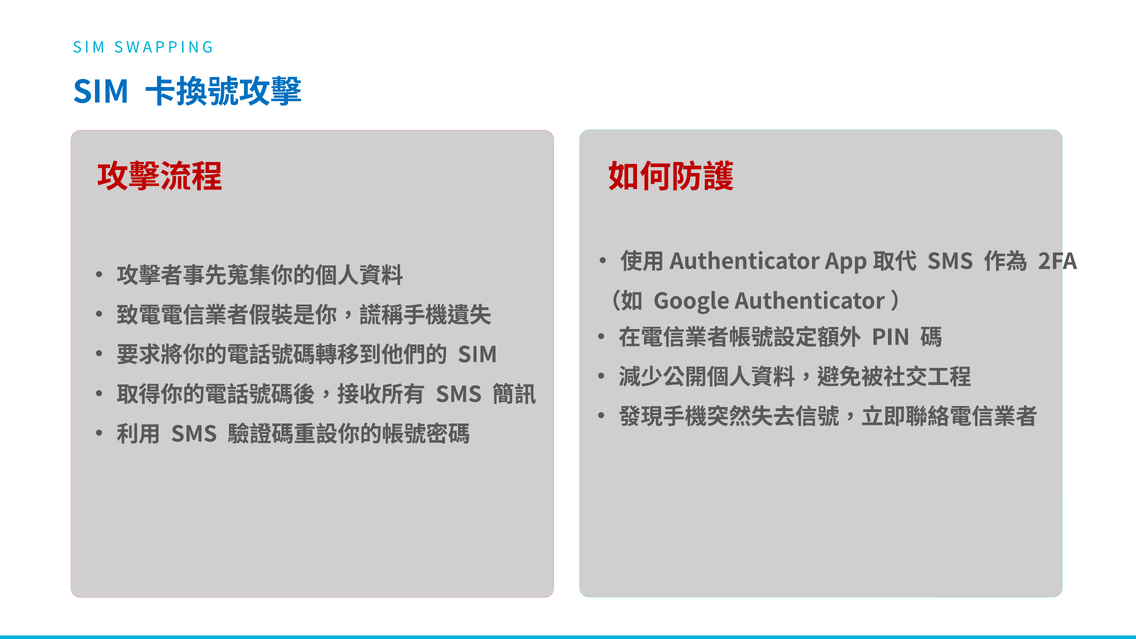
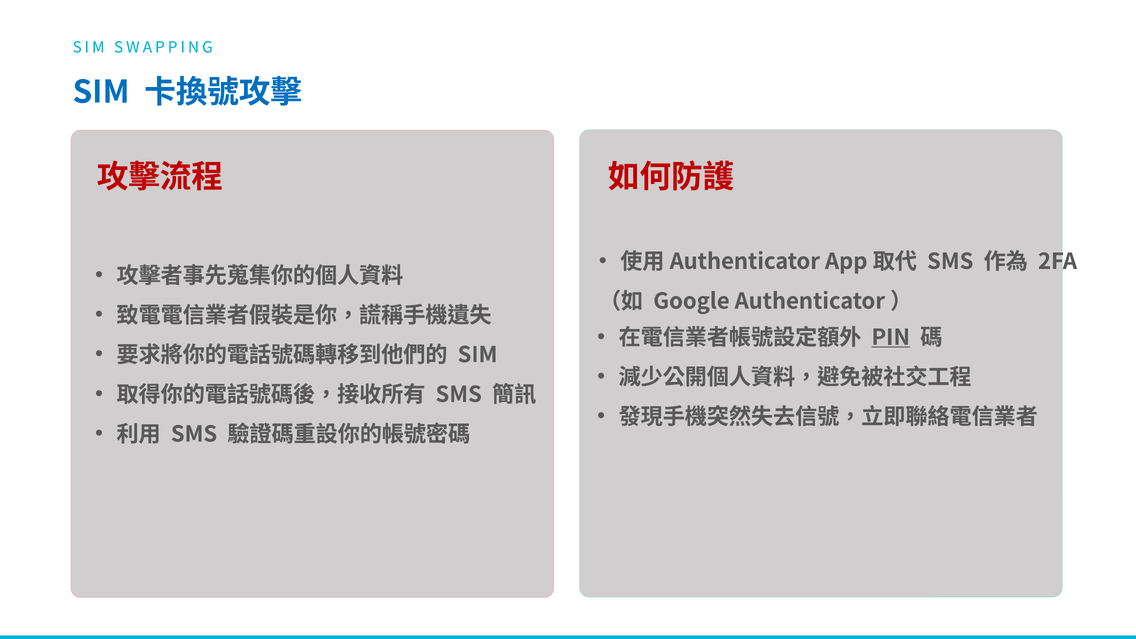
PIN underline: none -> present
